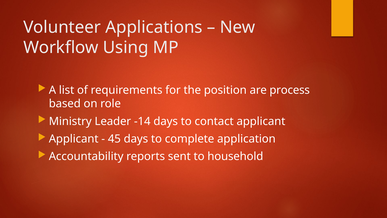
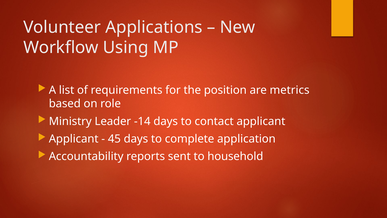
process: process -> metrics
